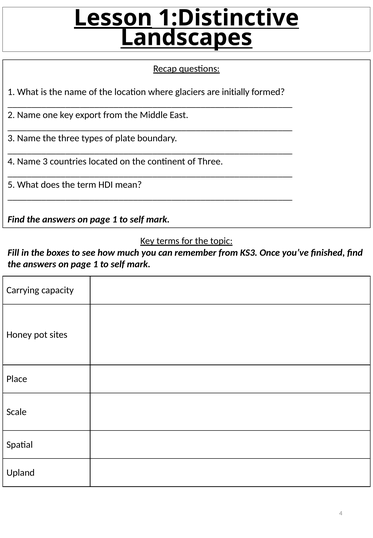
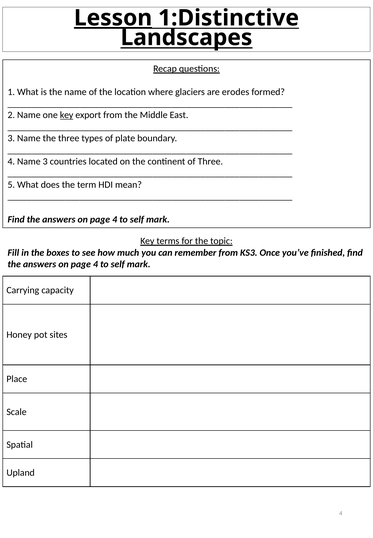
initially: initially -> erodes
key at (67, 115) underline: none -> present
1 at (115, 220): 1 -> 4
1 at (96, 265): 1 -> 4
